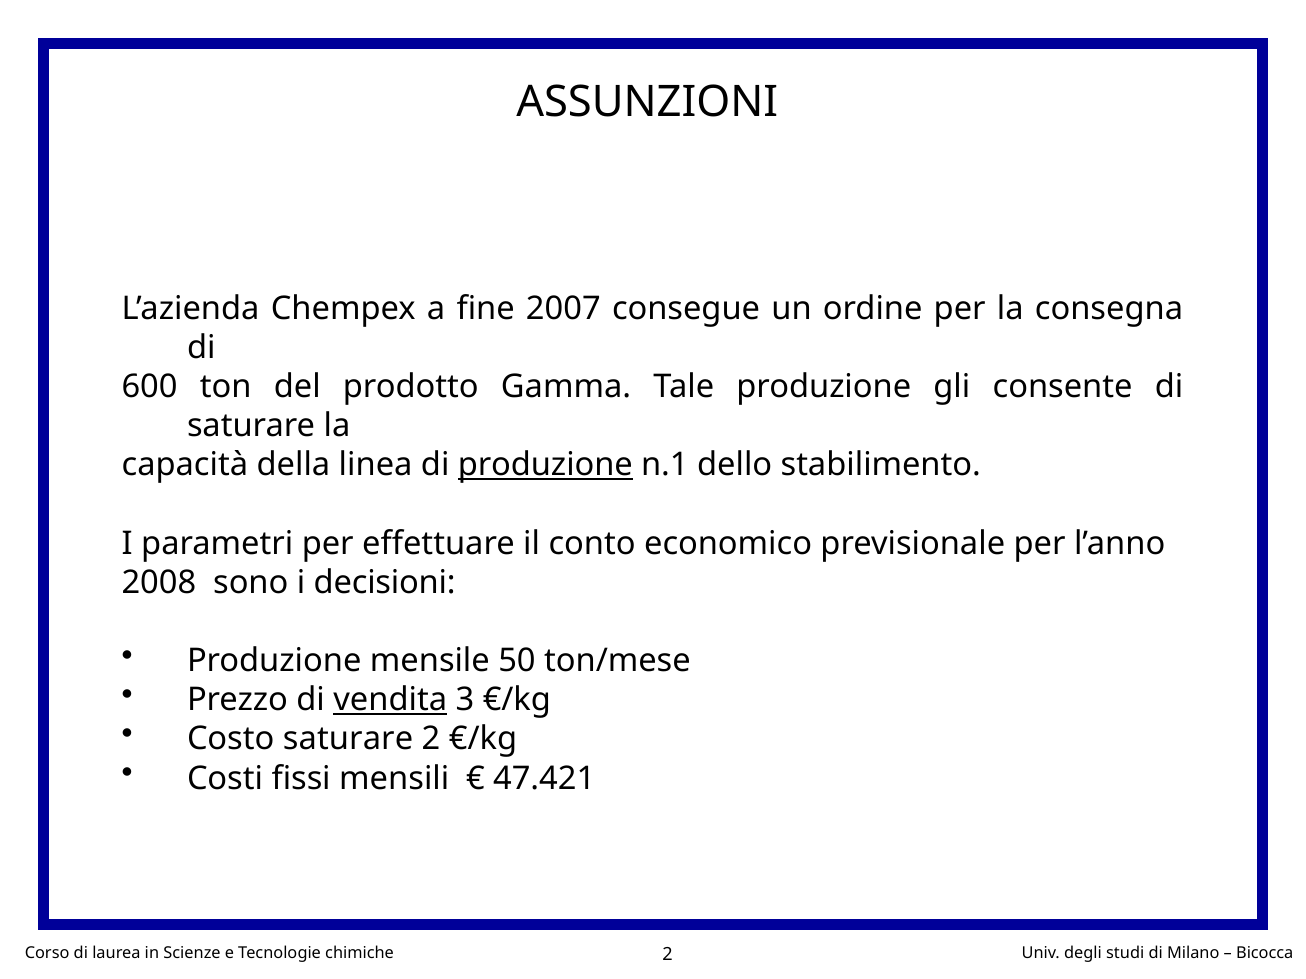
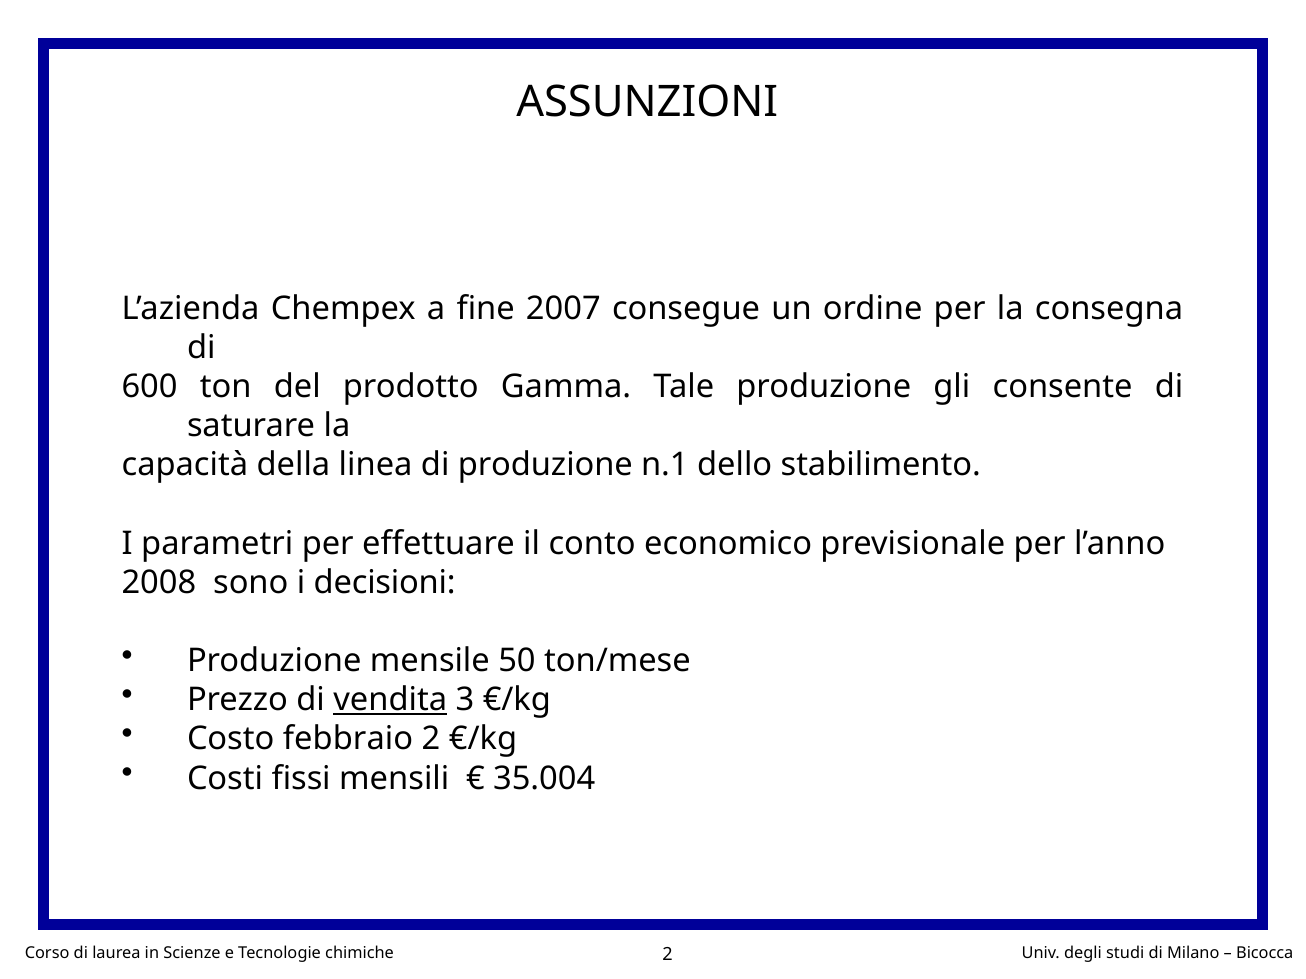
produzione at (545, 465) underline: present -> none
Costo saturare: saturare -> febbraio
47.421: 47.421 -> 35.004
